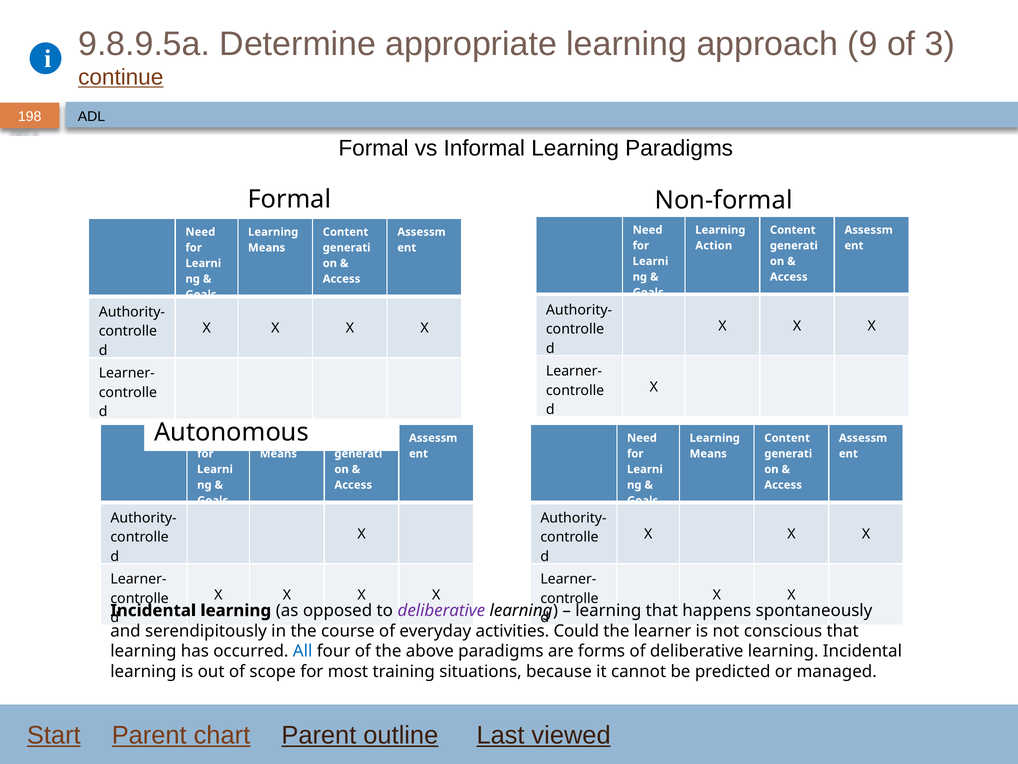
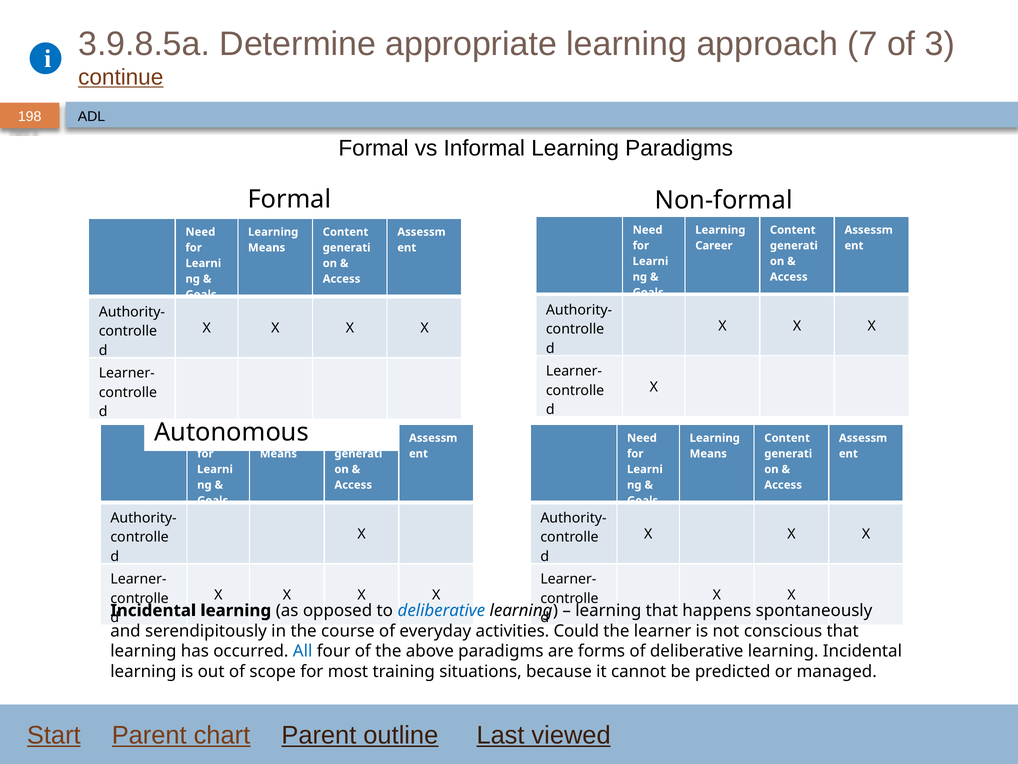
9.8.9.5a: 9.8.9.5a -> 3.9.8.5a
9: 9 -> 7
Action: Action -> Career
deliberative at (441, 610) colour: purple -> blue
